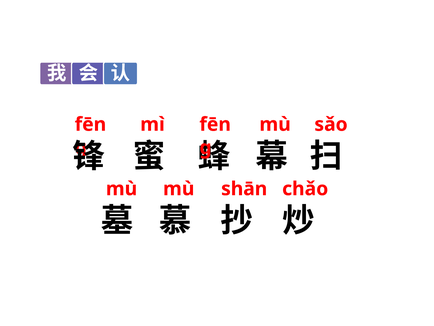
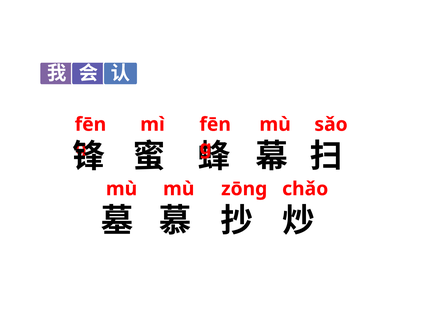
shān: shān -> zōng
